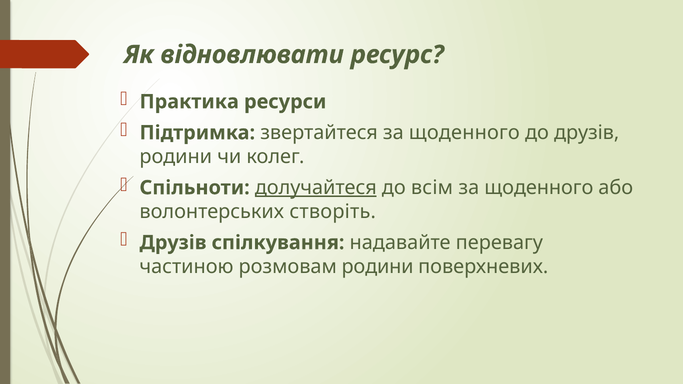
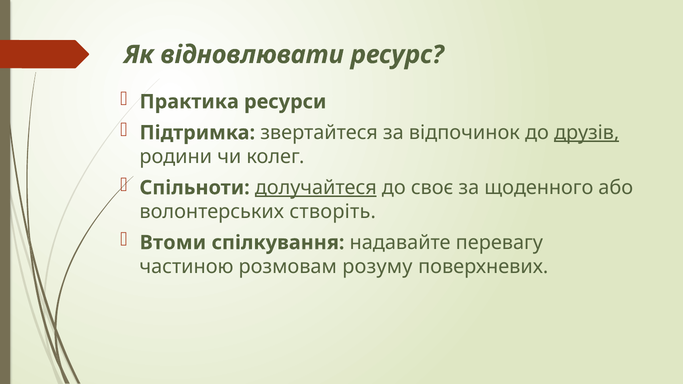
звертайтеся за щоденного: щоденного -> відпочинок
друзів at (587, 133) underline: none -> present
всім: всім -> своє
Друзів at (173, 243): Друзів -> Втоми
розмовам родини: родини -> розуму
